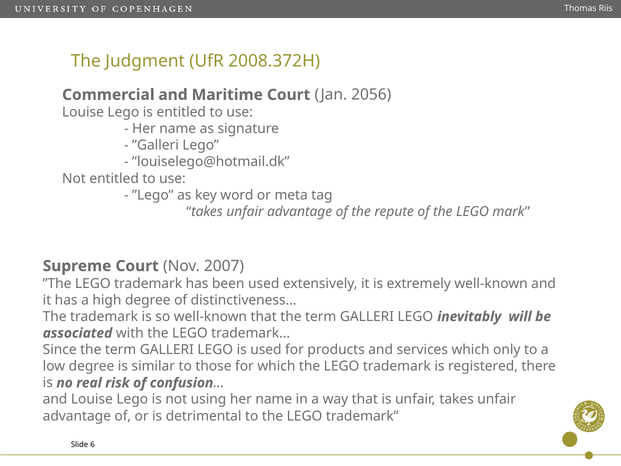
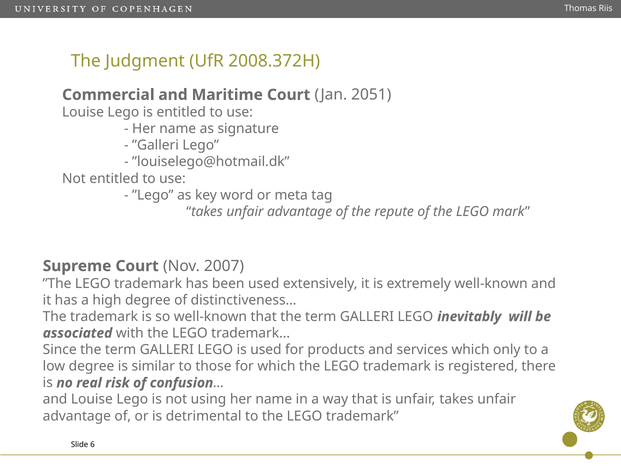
2056: 2056 -> 2051
